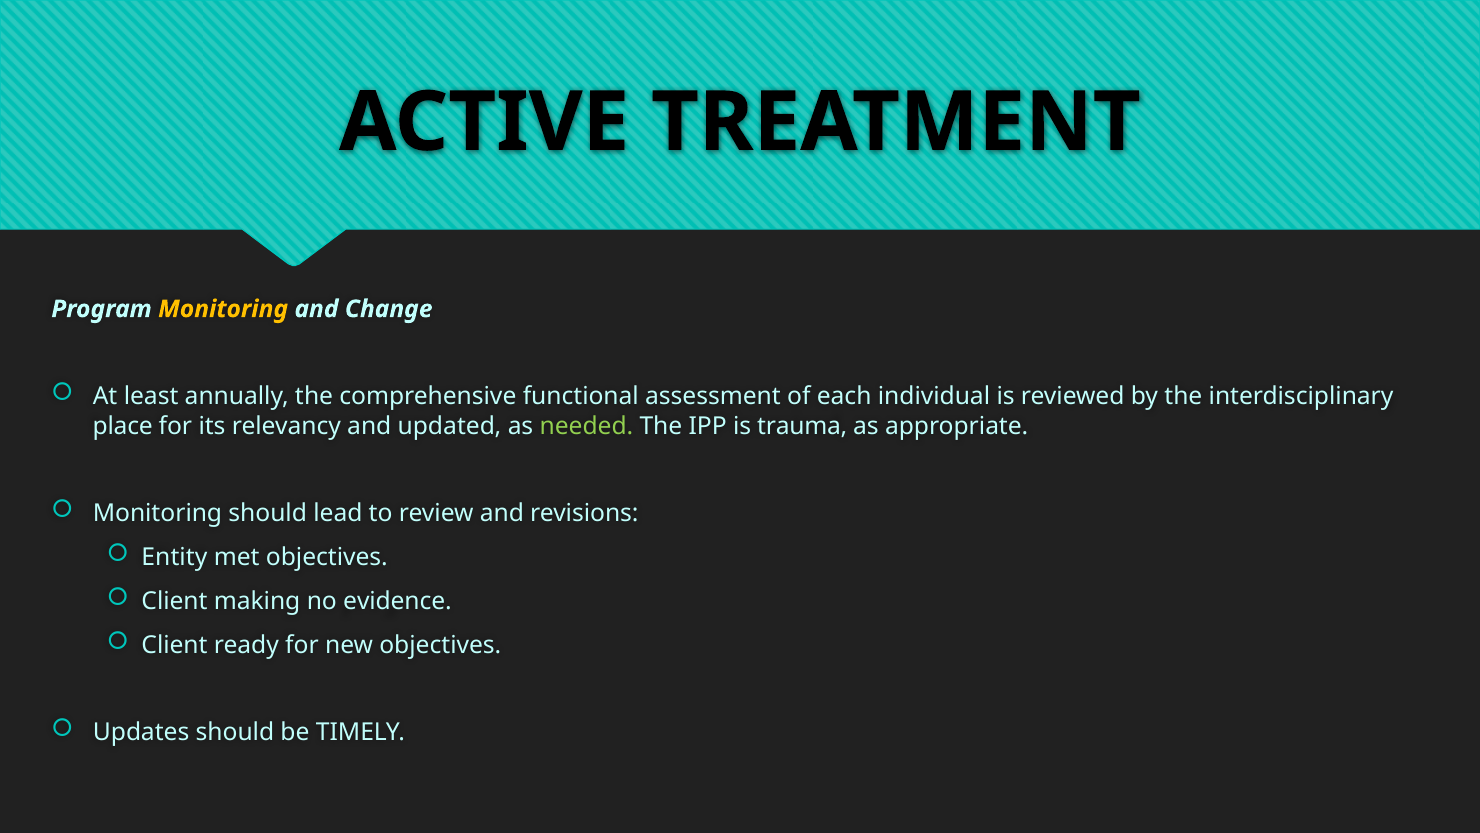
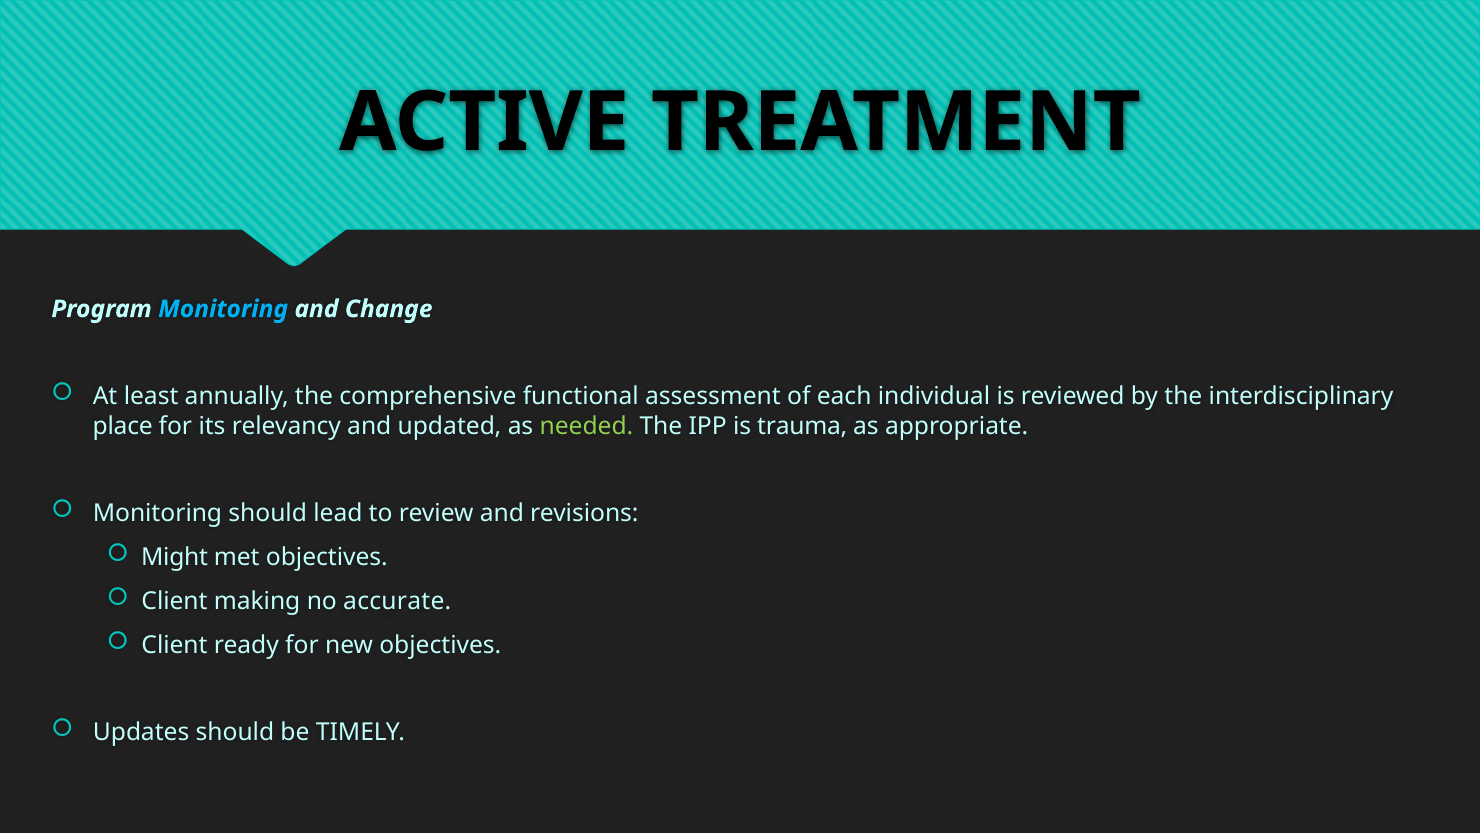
Monitoring at (223, 309) colour: yellow -> light blue
Entity: Entity -> Might
evidence: evidence -> accurate
